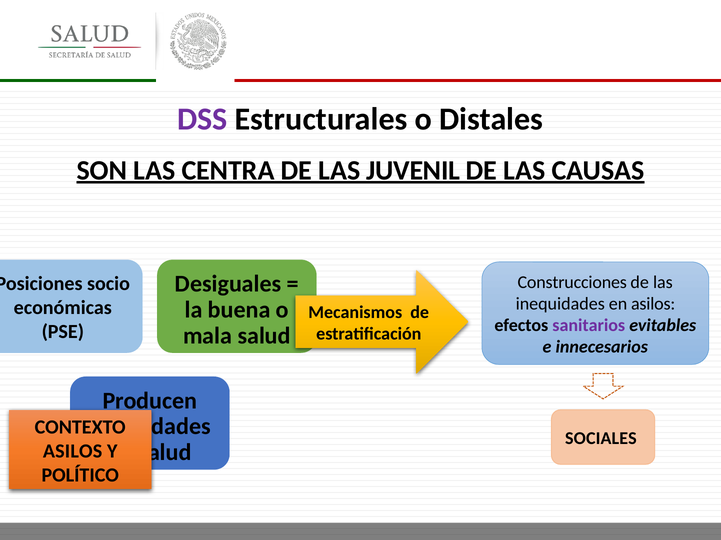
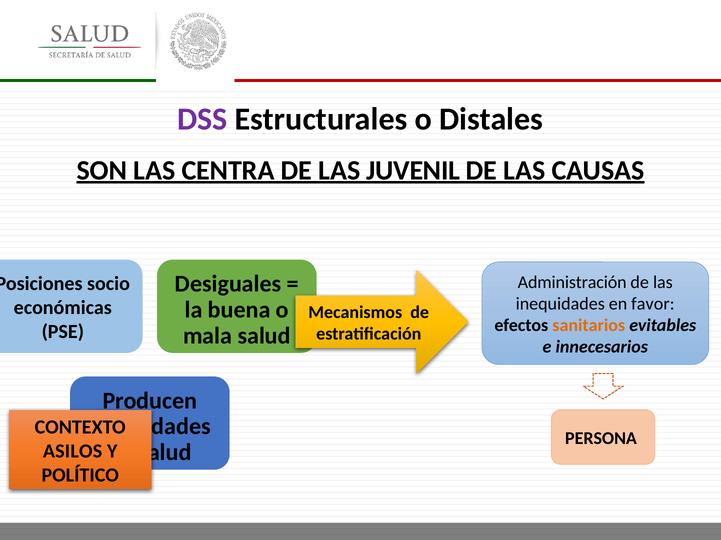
Construcciones: Construcciones -> Administración
en asilos: asilos -> favor
sanitarios colour: purple -> orange
SOCIALES: SOCIALES -> PERSONA
